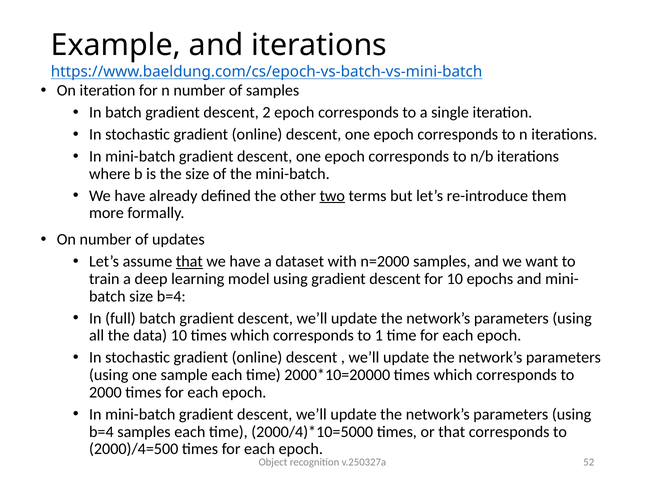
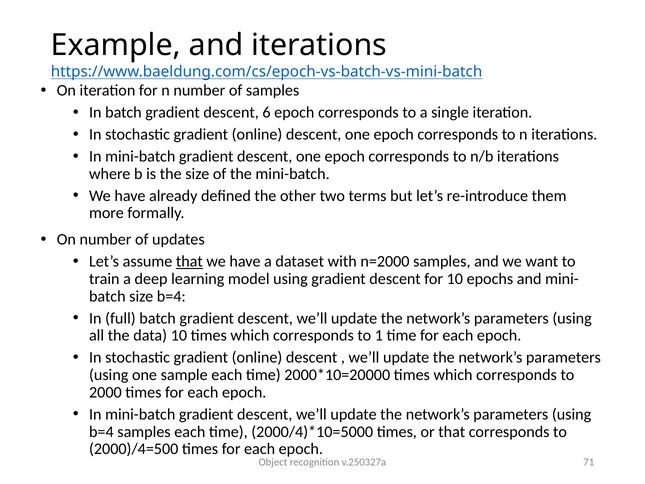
2: 2 -> 6
two underline: present -> none
52: 52 -> 71
